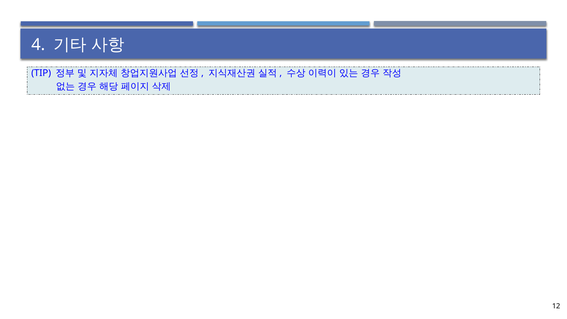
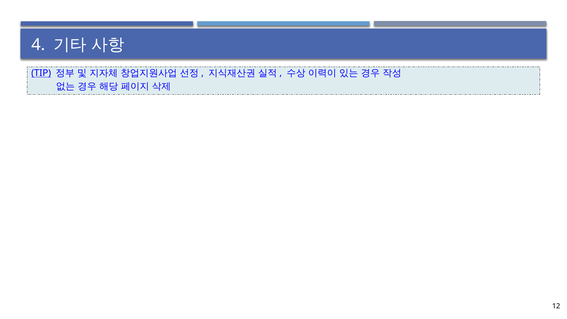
TIP underline: none -> present
